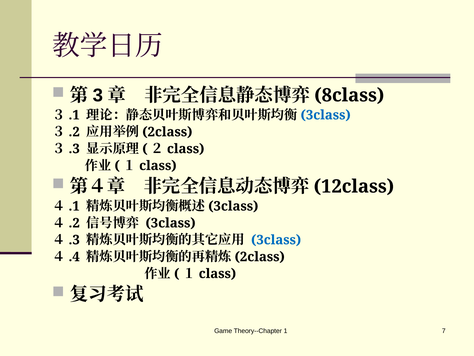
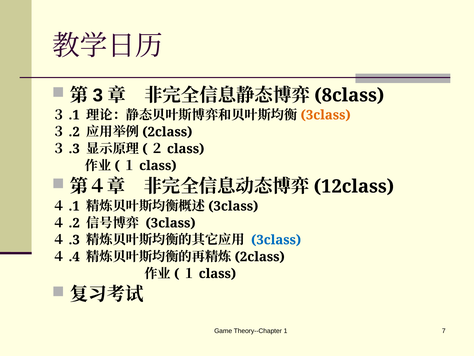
3class at (326, 115) colour: blue -> orange
